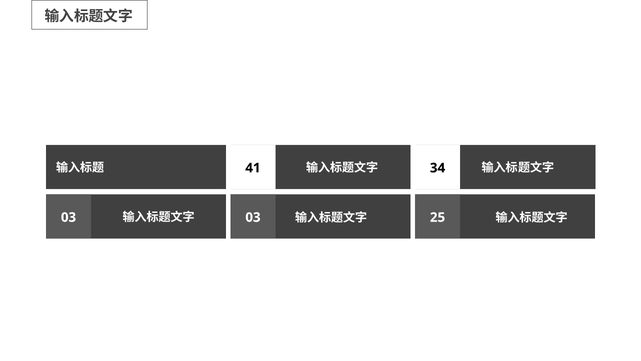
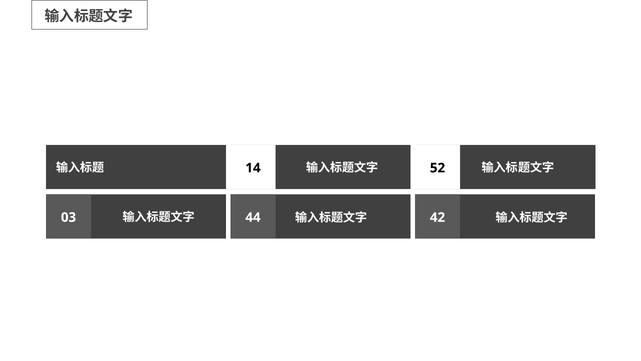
41: 41 -> 14
34: 34 -> 52
03 at (253, 217): 03 -> 44
25: 25 -> 42
